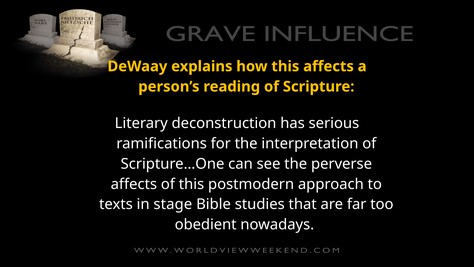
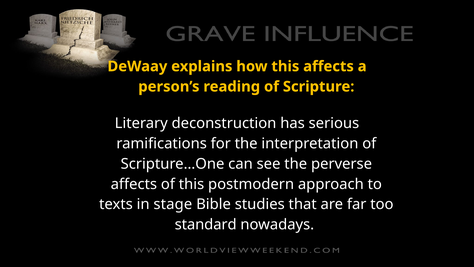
obedient: obedient -> standard
